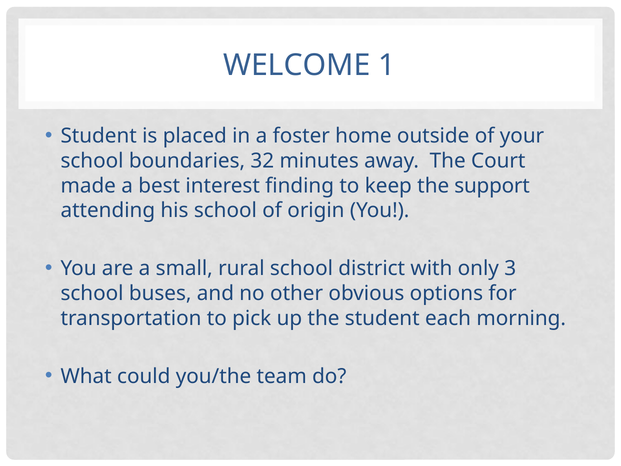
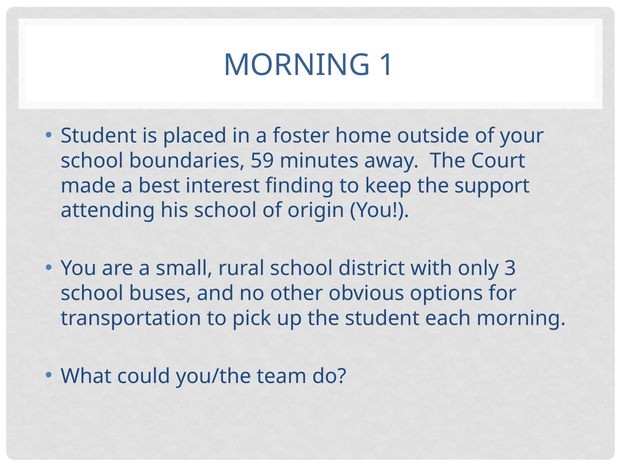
WELCOME at (297, 65): WELCOME -> MORNING
32: 32 -> 59
